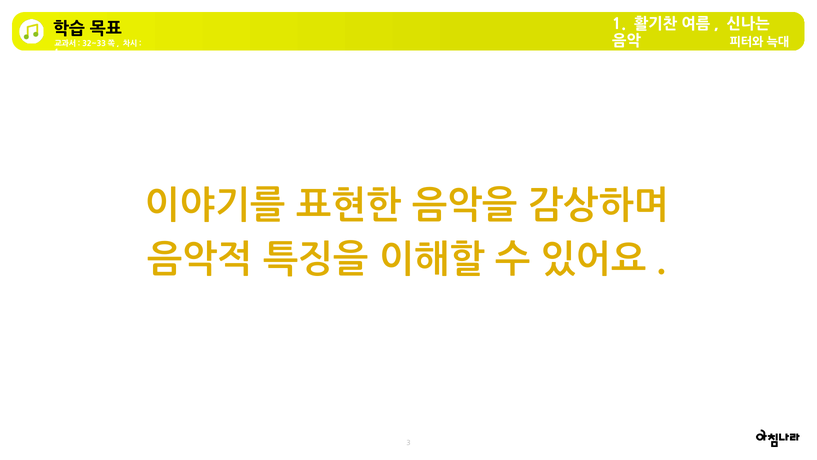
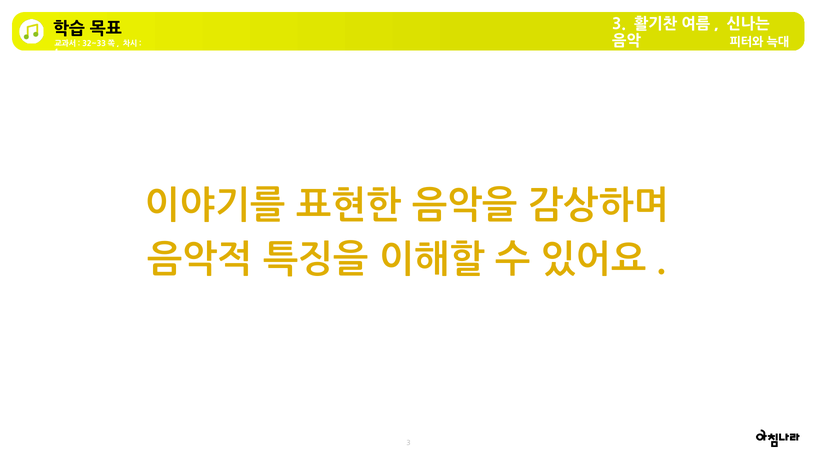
1 at (619, 24): 1 -> 3
